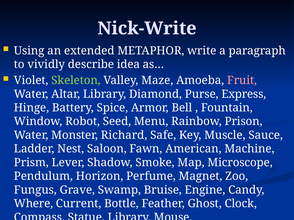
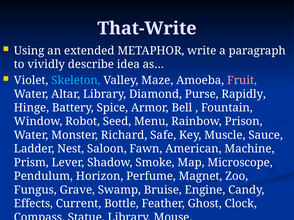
Nick-Write: Nick-Write -> That-Write
Skeleton colour: light green -> light blue
Express: Express -> Rapidly
Where: Where -> Effects
